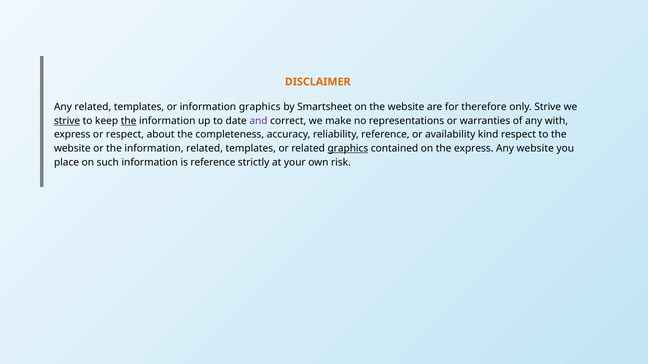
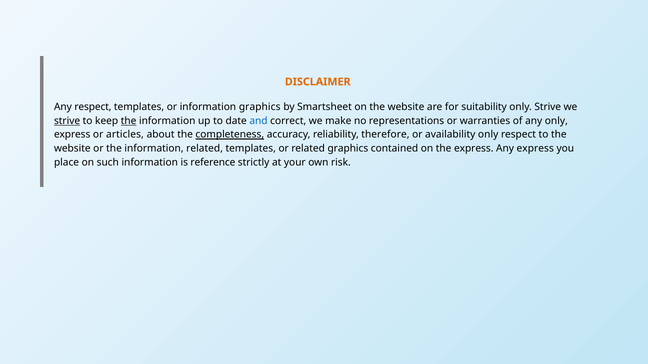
Any related: related -> respect
therefore: therefore -> suitability
and colour: purple -> blue
any with: with -> only
or respect: respect -> articles
completeness underline: none -> present
reliability reference: reference -> therefore
availability kind: kind -> only
graphics at (348, 149) underline: present -> none
Any website: website -> express
